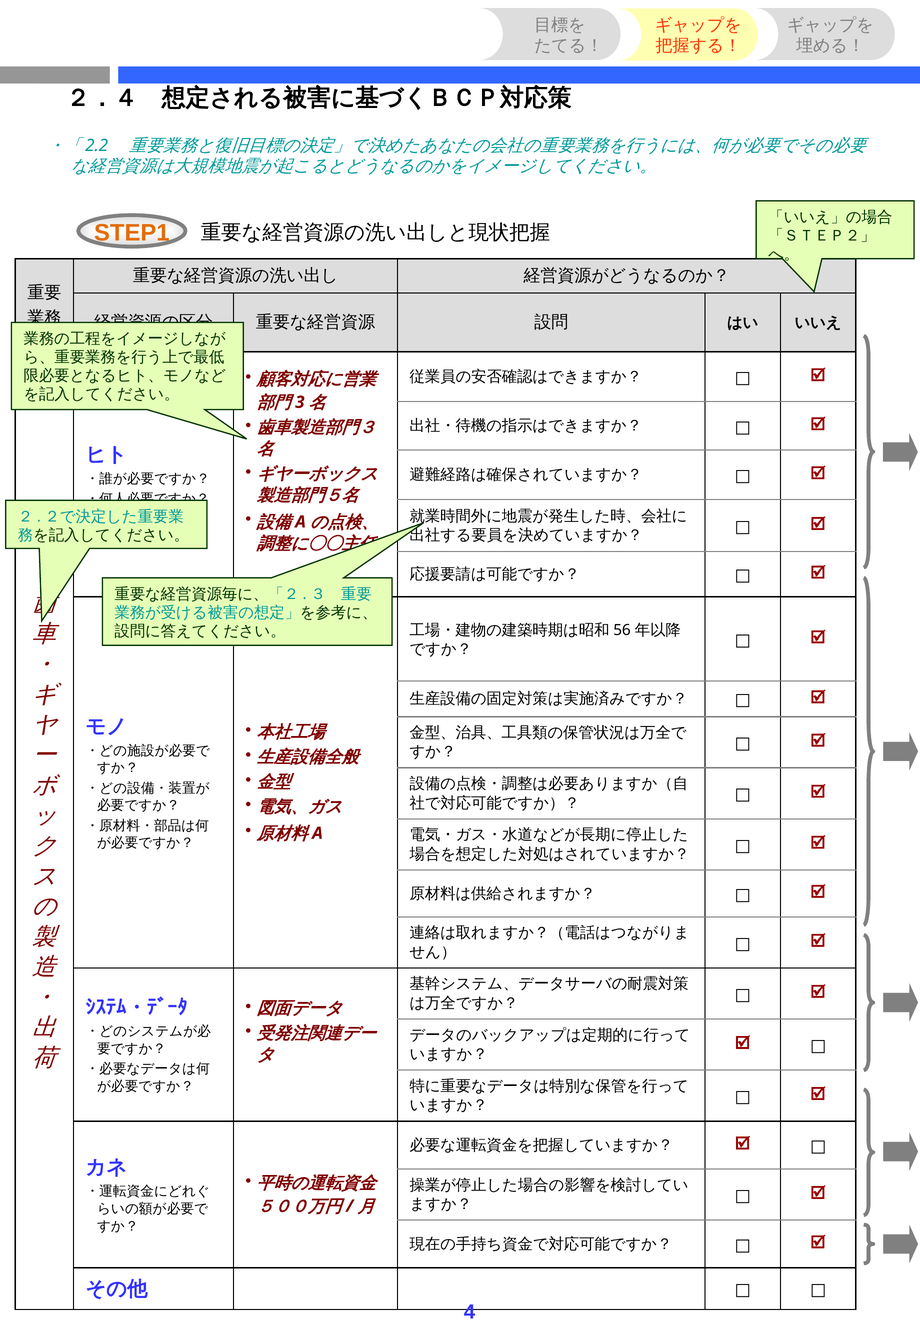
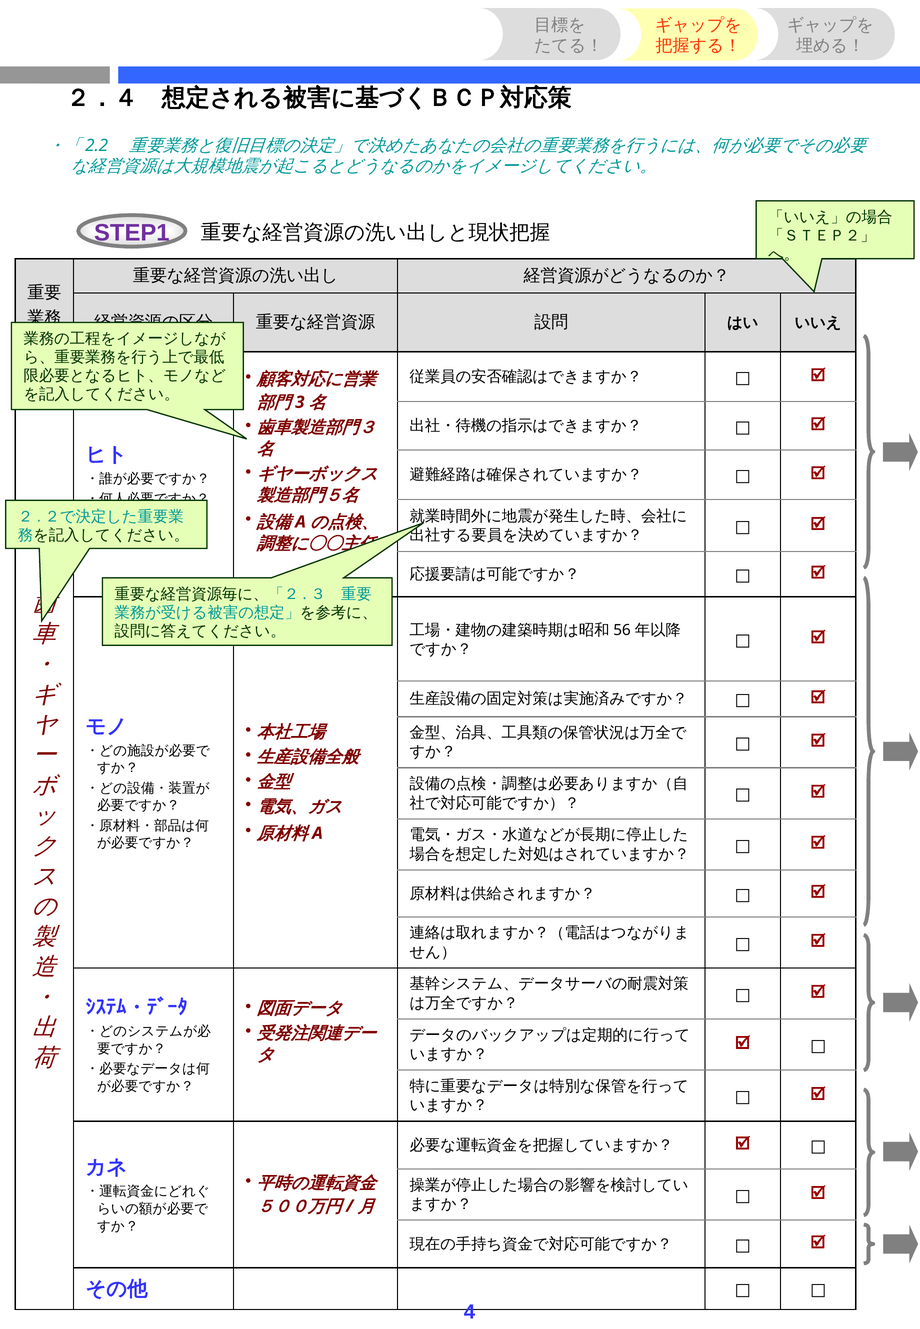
STEP1 colour: orange -> purple
